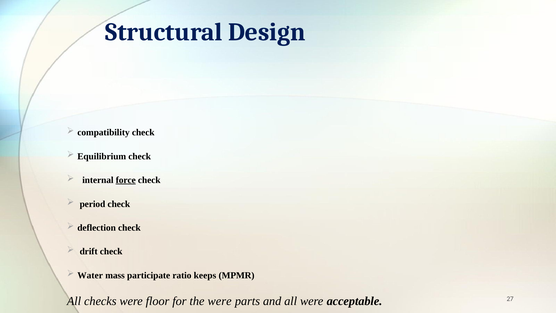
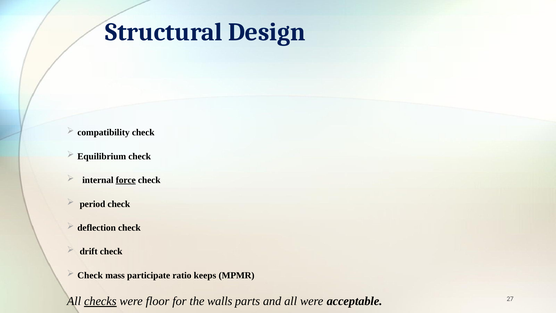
Water at (90, 275): Water -> Check
checks underline: none -> present
the were: were -> walls
